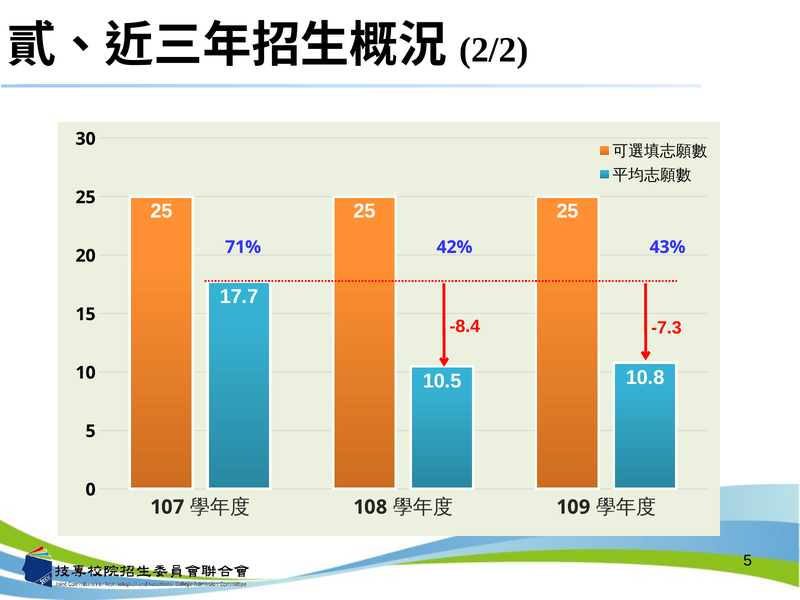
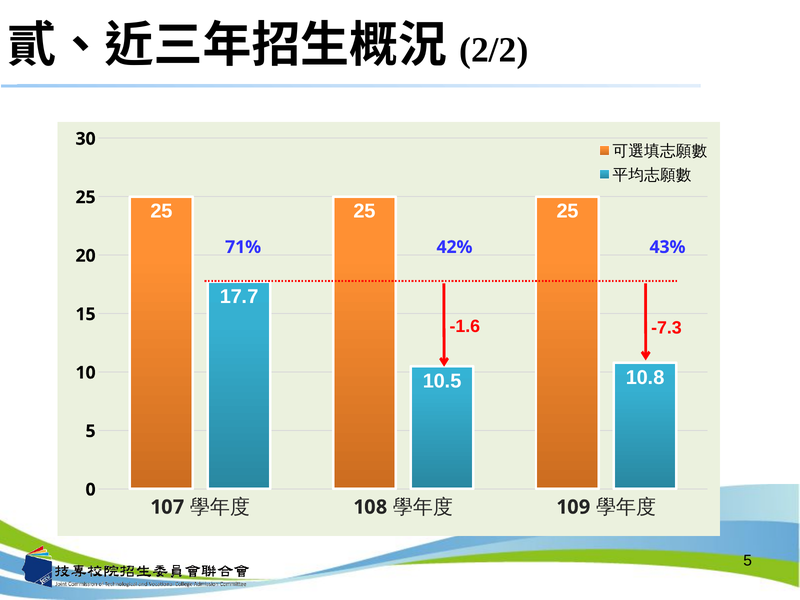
-8.4: -8.4 -> -1.6
